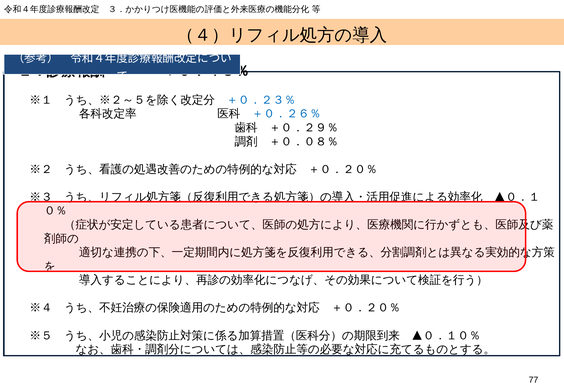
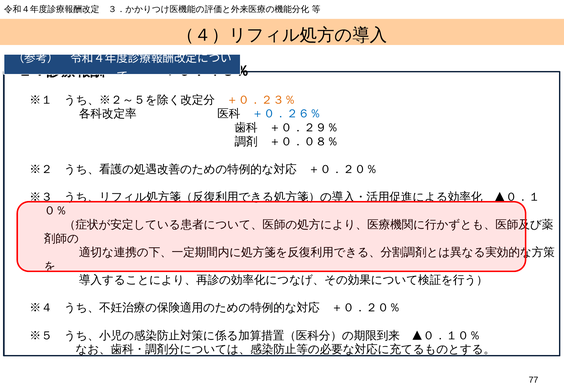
＋０．２３％ colour: blue -> orange
